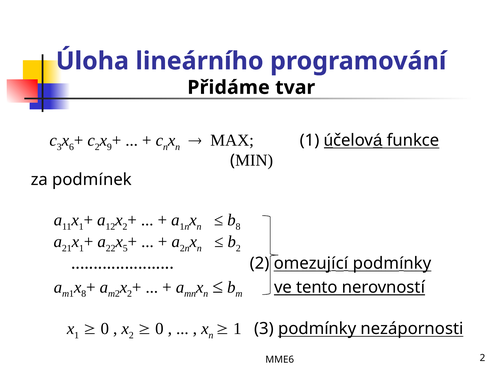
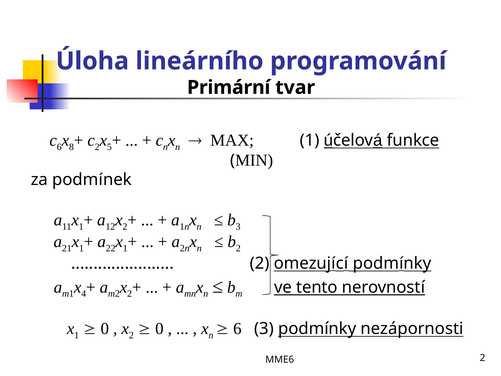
Přidáme: Přidáme -> Primární
3 at (59, 147): 3 -> 6
6: 6 -> 8
9: 9 -> 5
8 at (238, 226): 8 -> 3
5 at (125, 248): 5 -> 1
8 at (84, 294): 8 -> 4
1 at (237, 328): 1 -> 6
